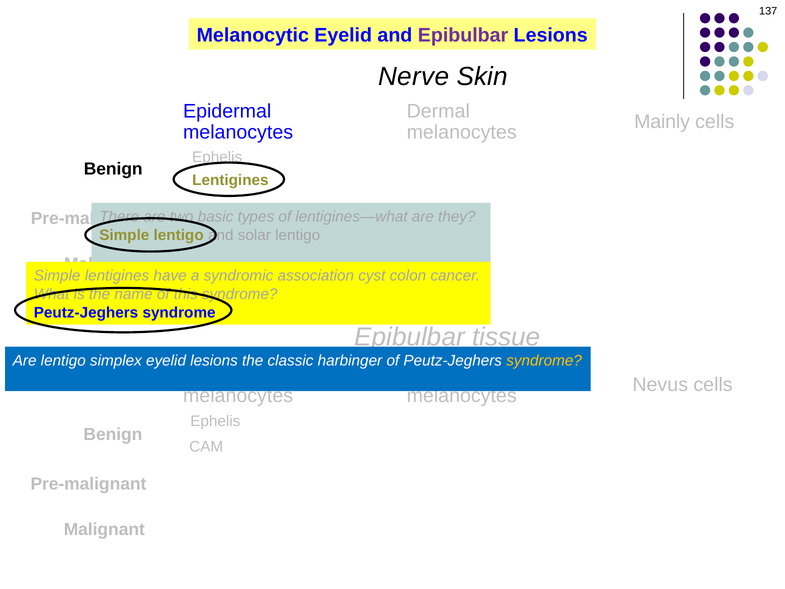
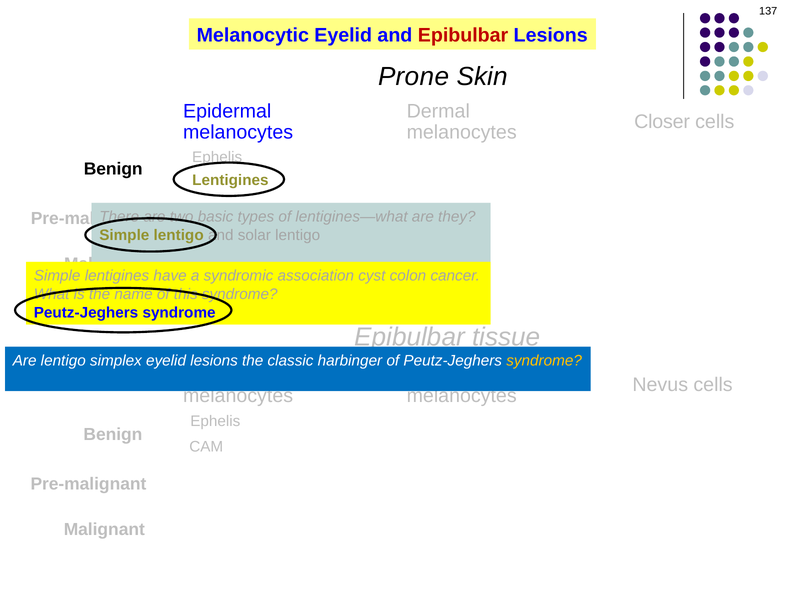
Epibulbar at (463, 35) colour: purple -> red
Nerve: Nerve -> Prone
Mainly: Mainly -> Closer
